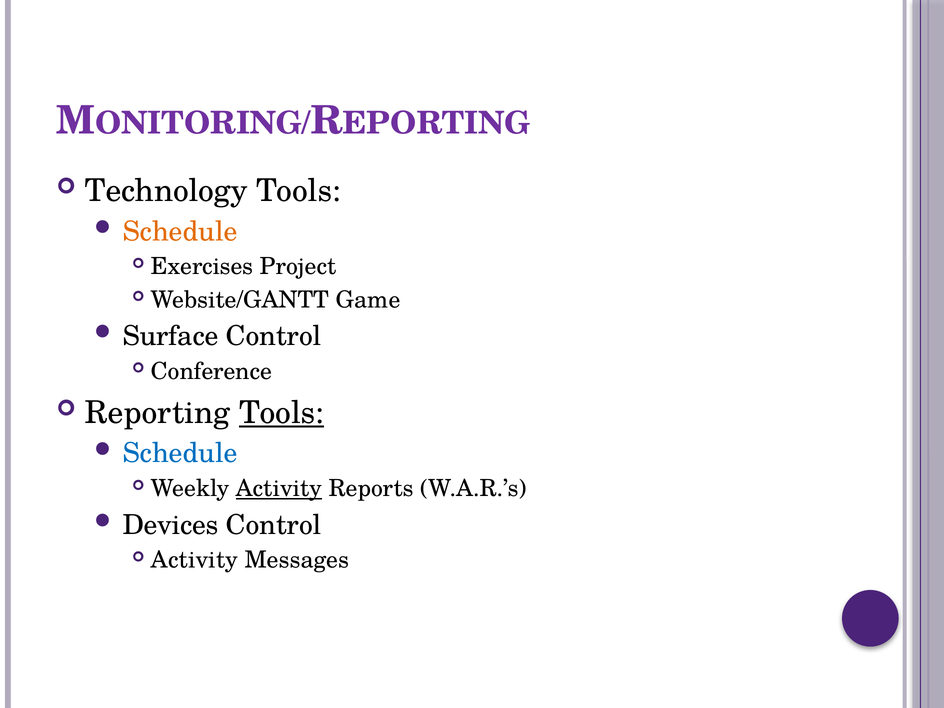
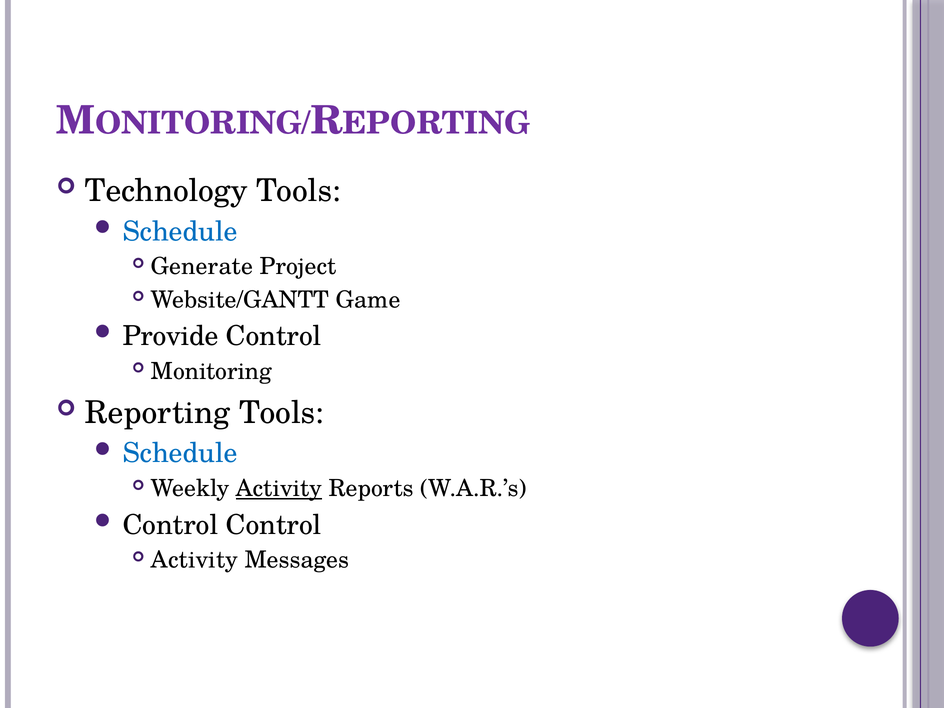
Schedule at (180, 232) colour: orange -> blue
Exercises: Exercises -> Generate
Surface: Surface -> Provide
Conference: Conference -> Monitoring
Tools at (282, 413) underline: present -> none
Devices at (171, 525): Devices -> Control
